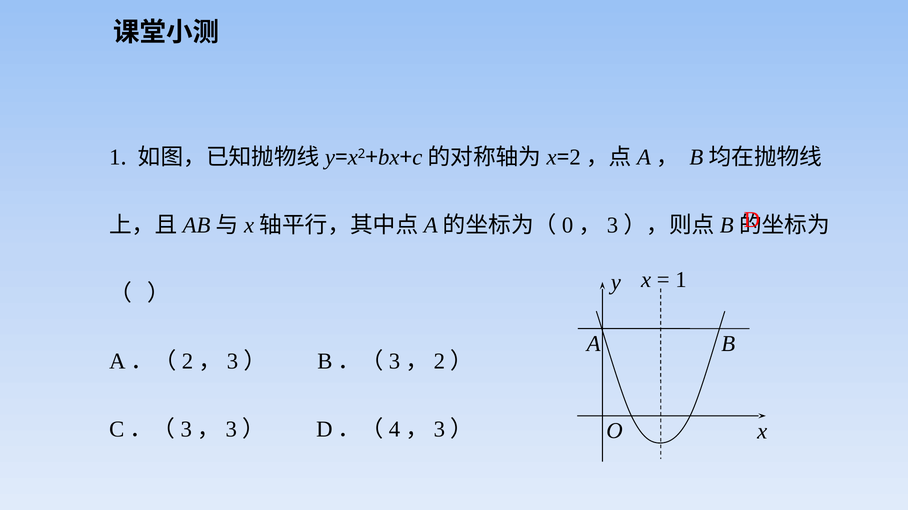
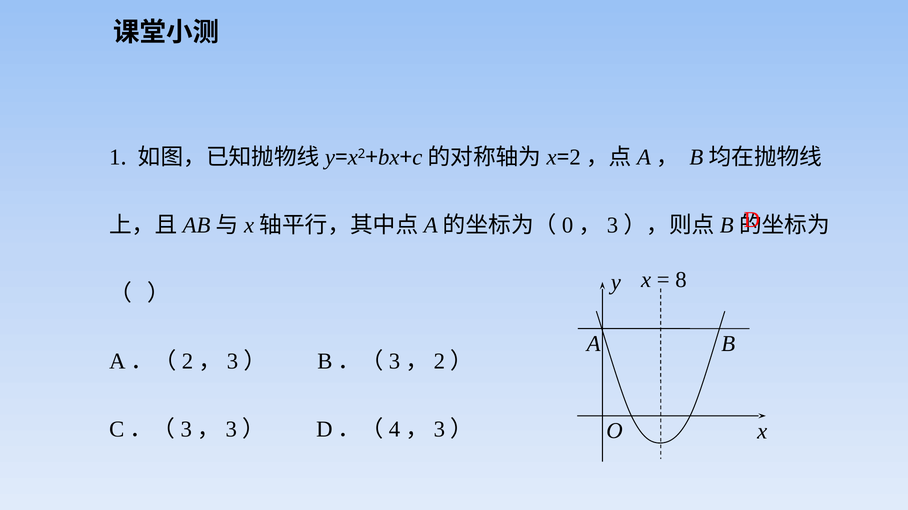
1 at (681, 280): 1 -> 8
